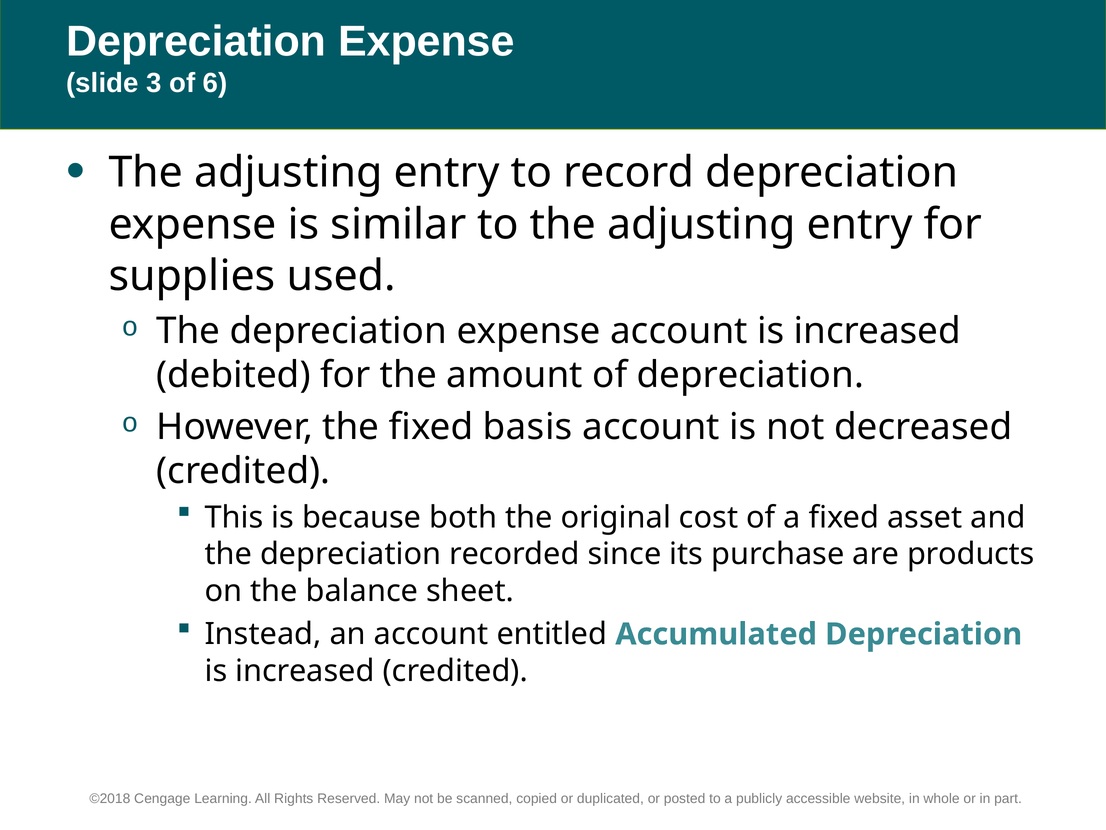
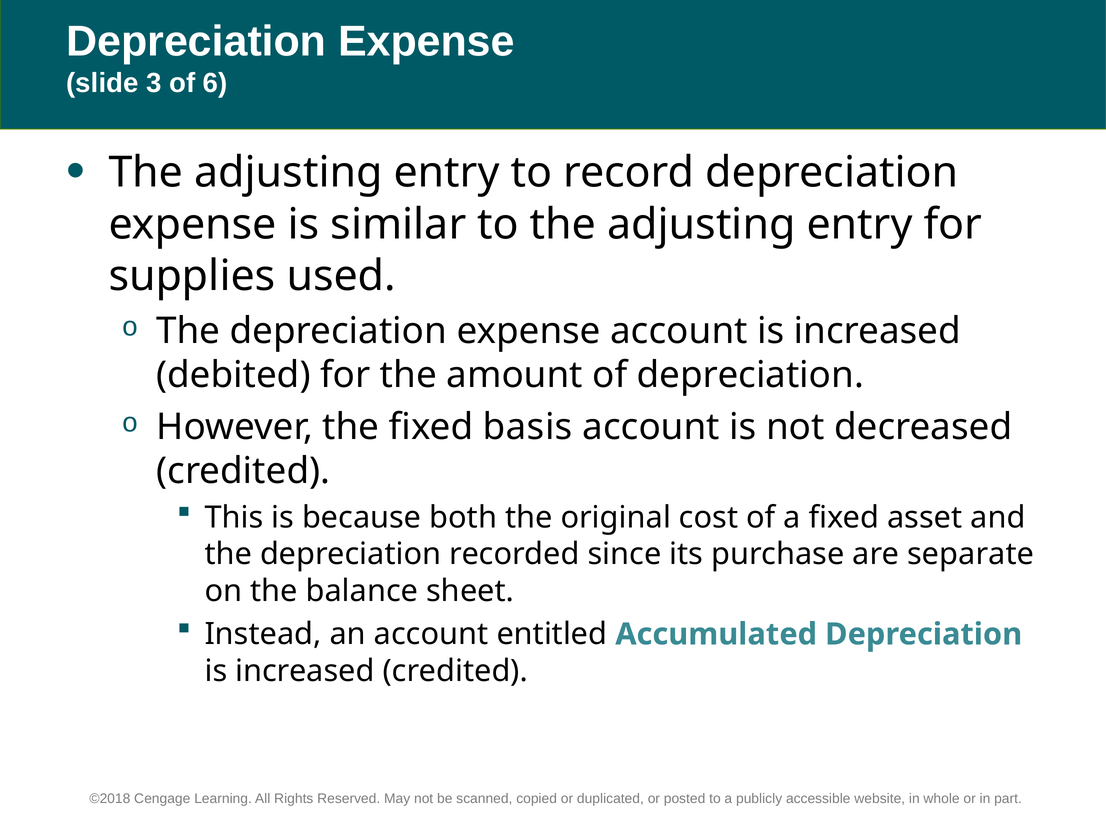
products: products -> separate
